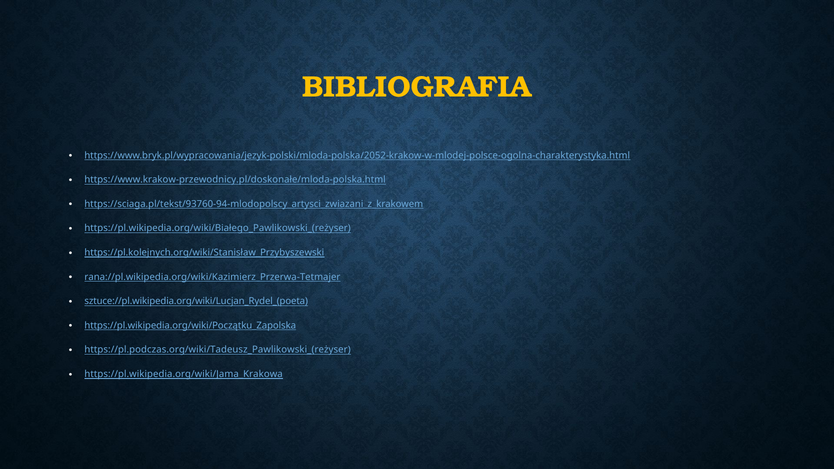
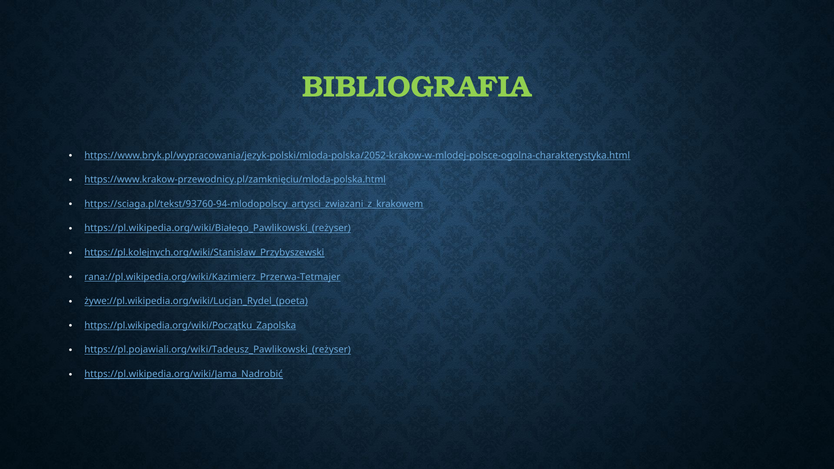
BIBLIOGRAFIA colour: yellow -> light green
https://www.krakow-przewodnicy.pl/doskonałe/mloda-polska.html: https://www.krakow-przewodnicy.pl/doskonałe/mloda-polska.html -> https://www.krakow-przewodnicy.pl/zamknięciu/mloda-polska.html
sztuce://pl.wikipedia.org/wiki/Lucjan_Rydel_(poeta: sztuce://pl.wikipedia.org/wiki/Lucjan_Rydel_(poeta -> żywe://pl.wikipedia.org/wiki/Lucjan_Rydel_(poeta
https://pl.podczas.org/wiki/Tadeusz_Pawlikowski_(reżyser: https://pl.podczas.org/wiki/Tadeusz_Pawlikowski_(reżyser -> https://pl.pojawiali.org/wiki/Tadeusz_Pawlikowski_(reżyser
https://pl.wikipedia.org/wiki/Jama_Krakowa: https://pl.wikipedia.org/wiki/Jama_Krakowa -> https://pl.wikipedia.org/wiki/Jama_Nadrobić
